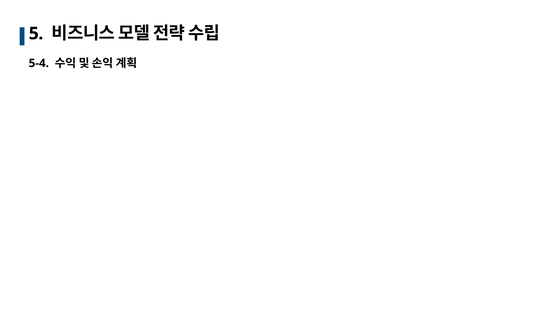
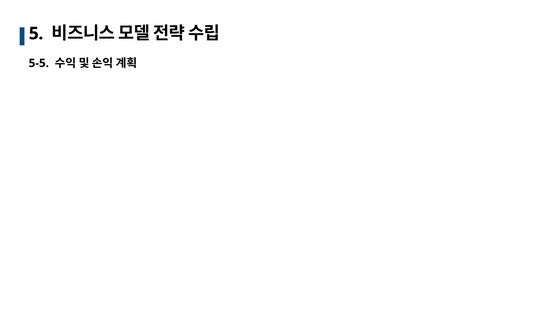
5-4: 5-4 -> 5-5
